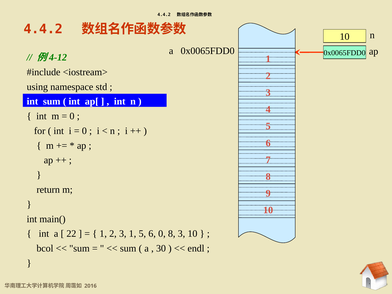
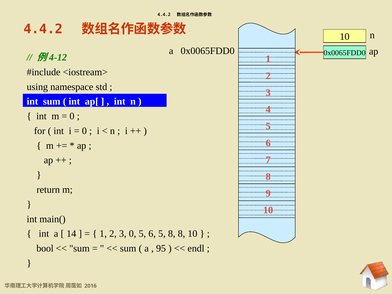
22: 22 -> 14
3 1: 1 -> 0
6 0: 0 -> 5
8 3: 3 -> 8
bcol: bcol -> bool
30: 30 -> 95
